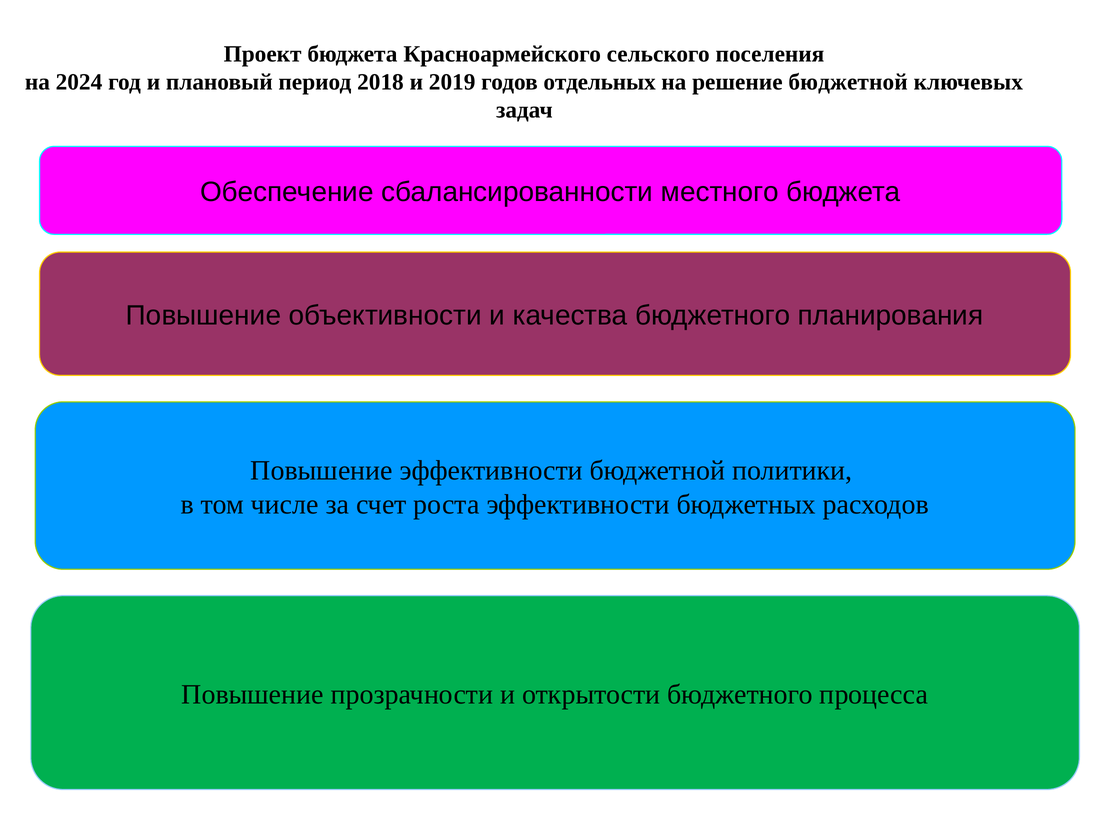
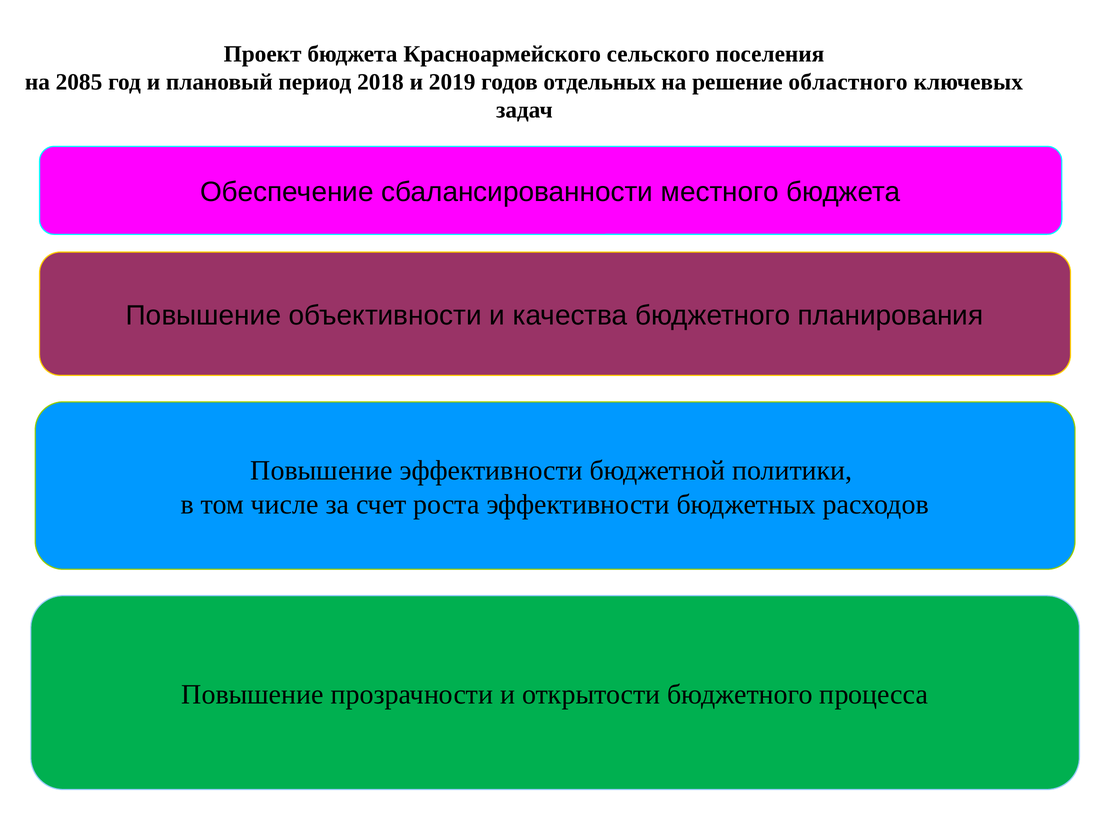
2024: 2024 -> 2085
решение бюджетной: бюджетной -> областного
